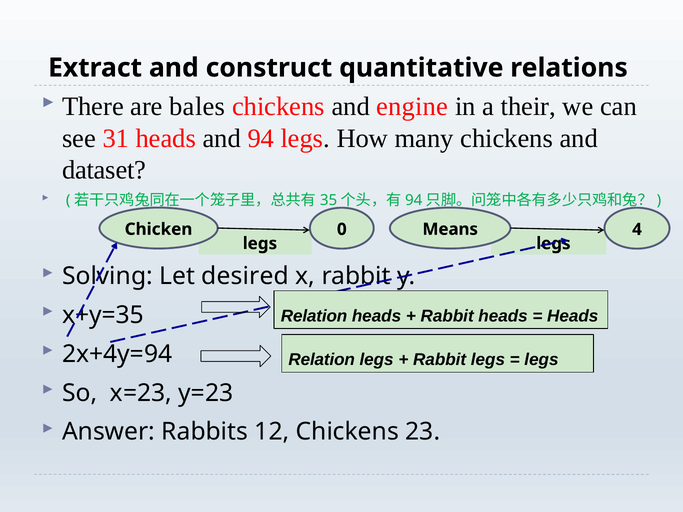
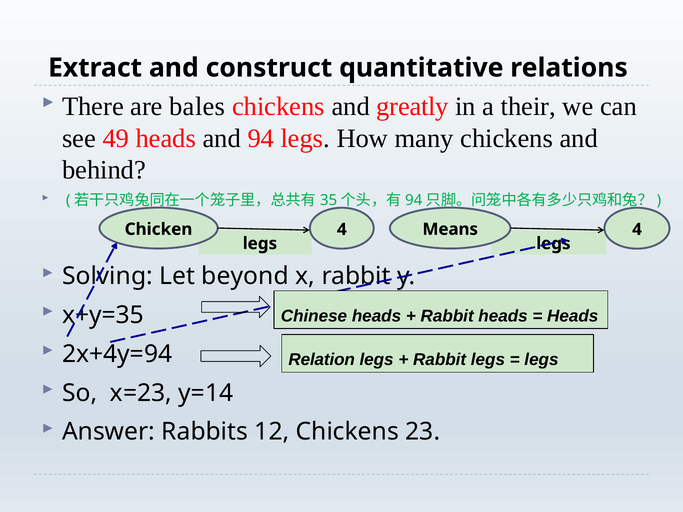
engine: engine -> greatly
31: 31 -> 49
dataset: dataset -> behind
Chicken 0: 0 -> 4
desired: desired -> beyond
Relation at (314, 316): Relation -> Chinese
y=23: y=23 -> y=14
